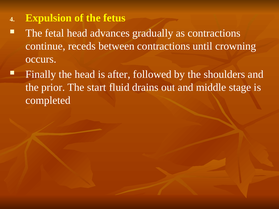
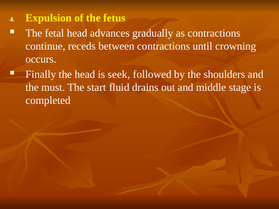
after: after -> seek
prior: prior -> must
